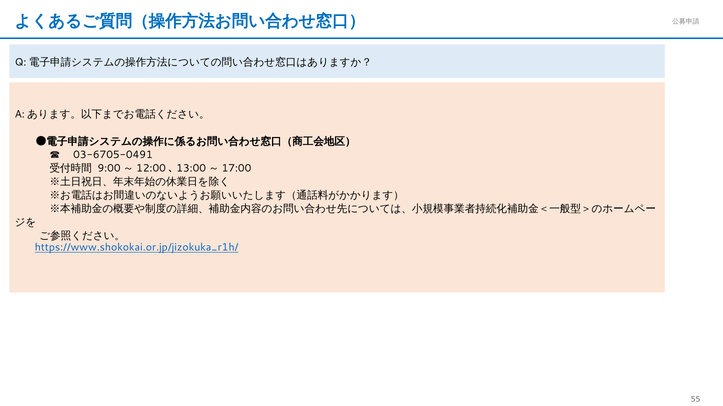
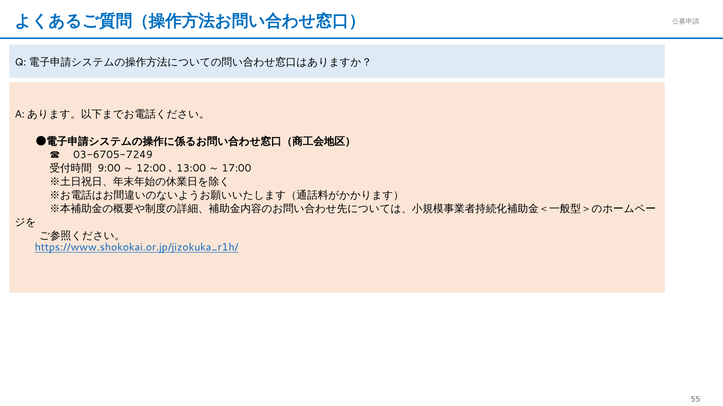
03-6705-0491: 03-6705-0491 -> 03-6705-7249
